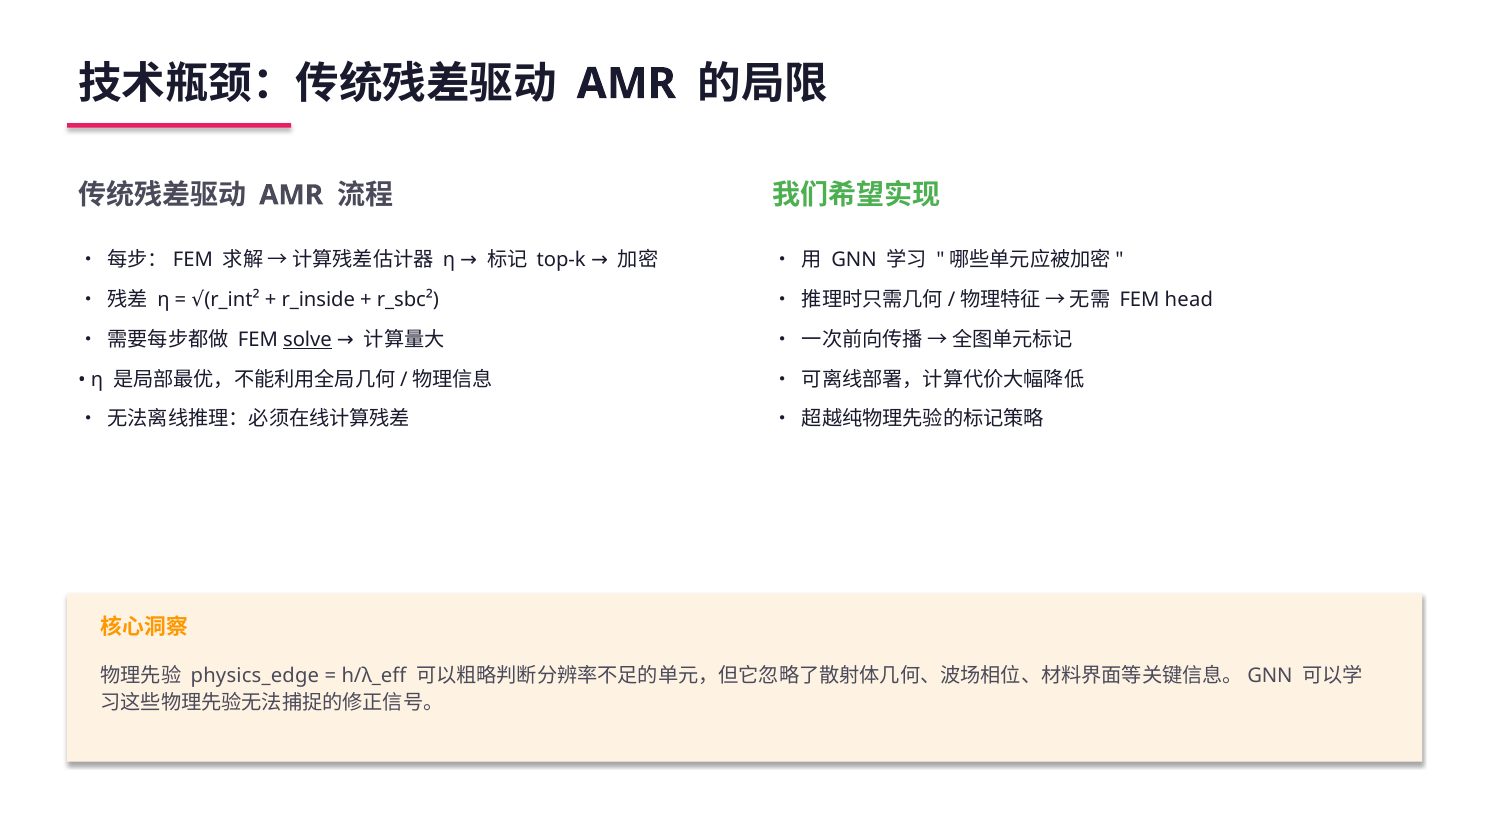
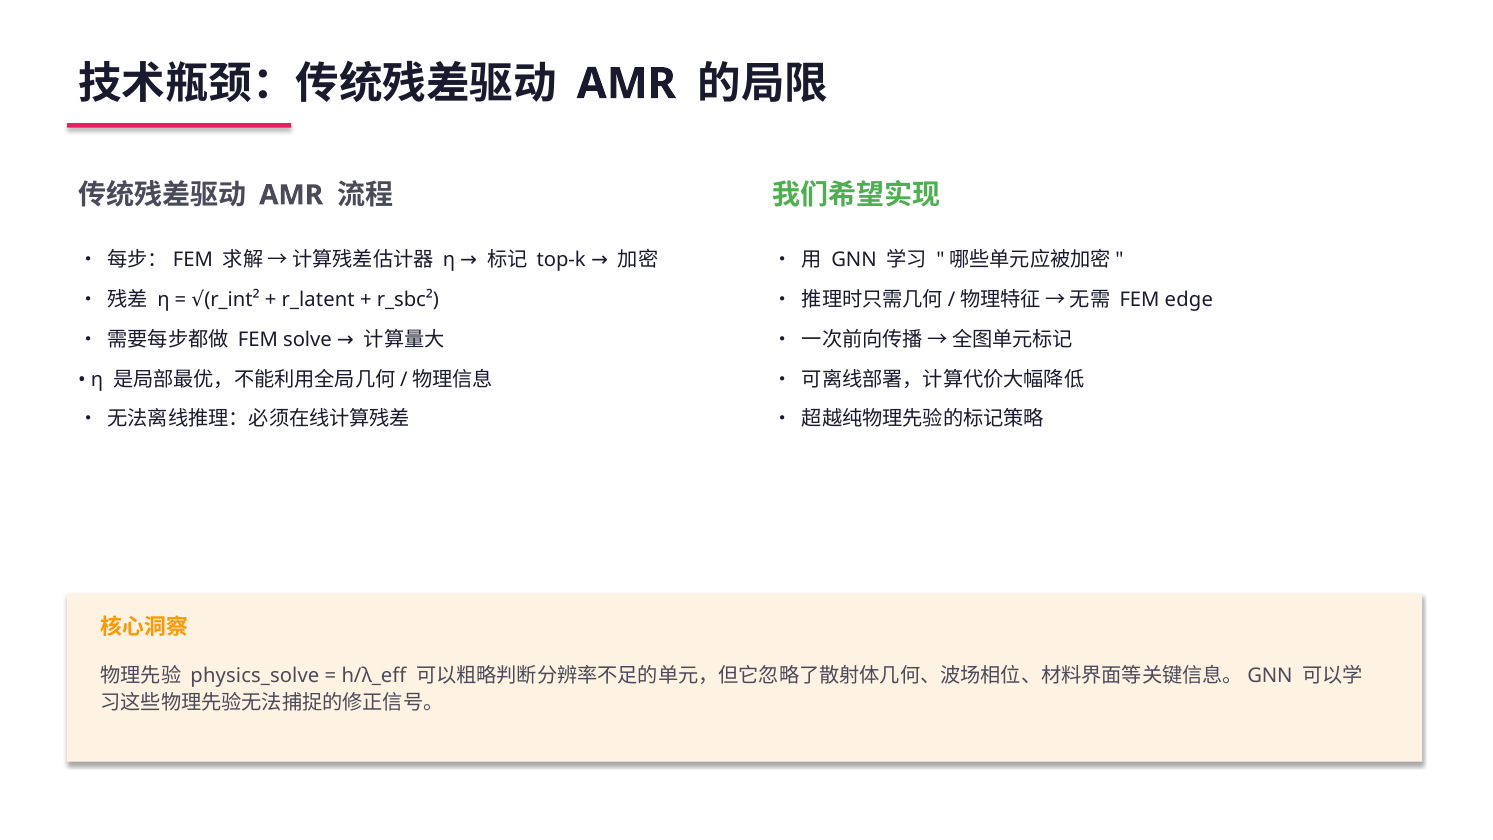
r_inside: r_inside -> r_latent
head: head -> edge
solve underline: present -> none
physics_edge: physics_edge -> physics_solve
